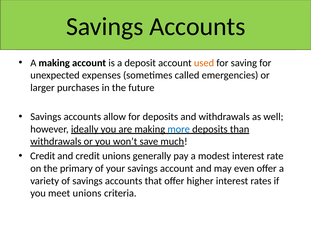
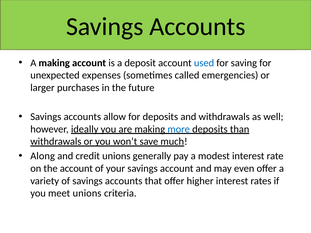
used colour: orange -> blue
Credit at (43, 156): Credit -> Along
the primary: primary -> account
